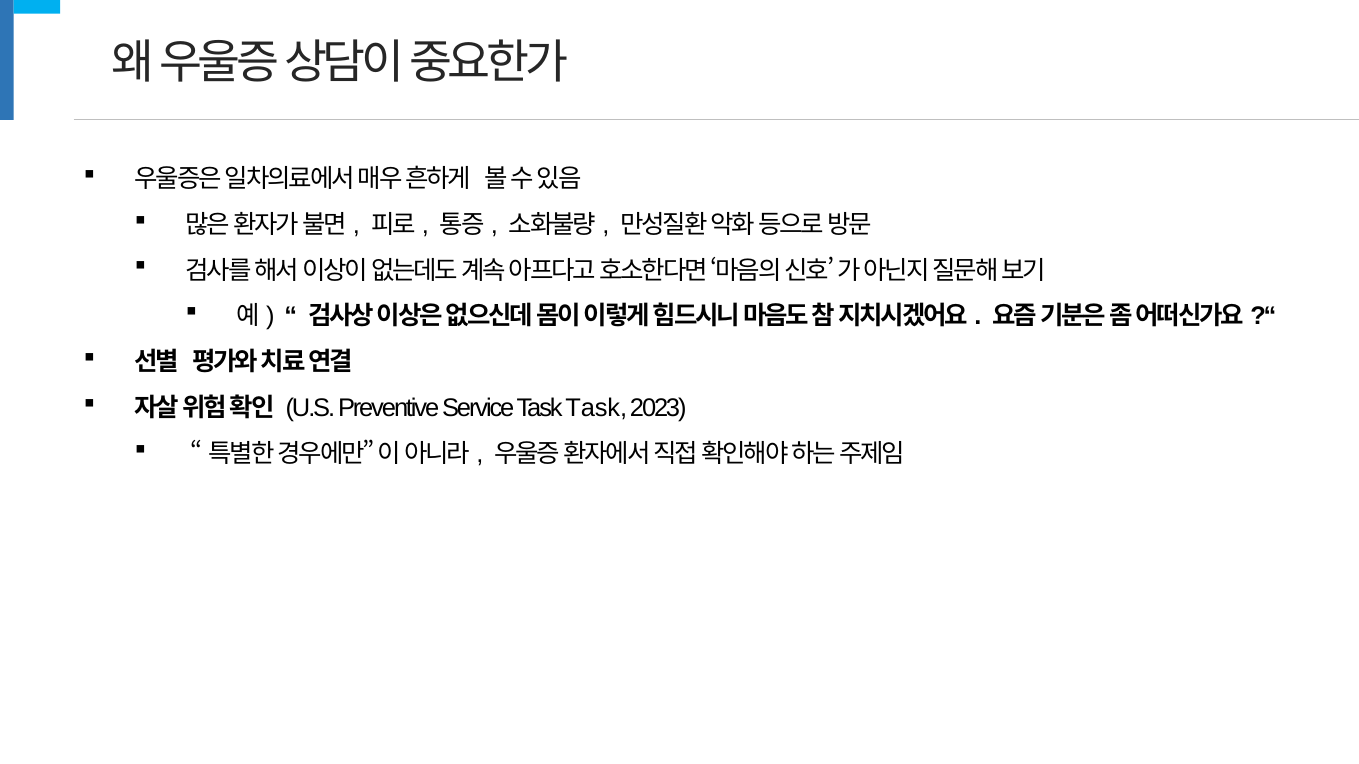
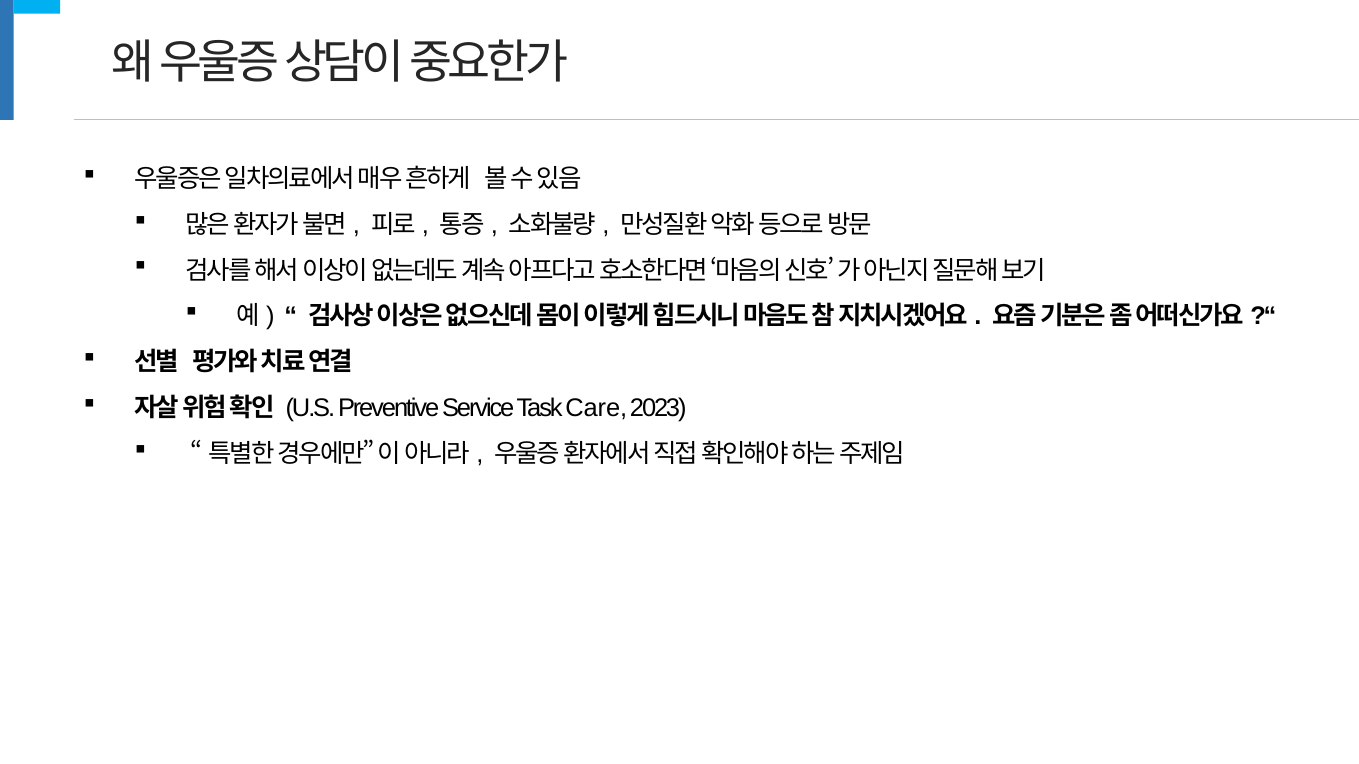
Task Task: Task -> Care
